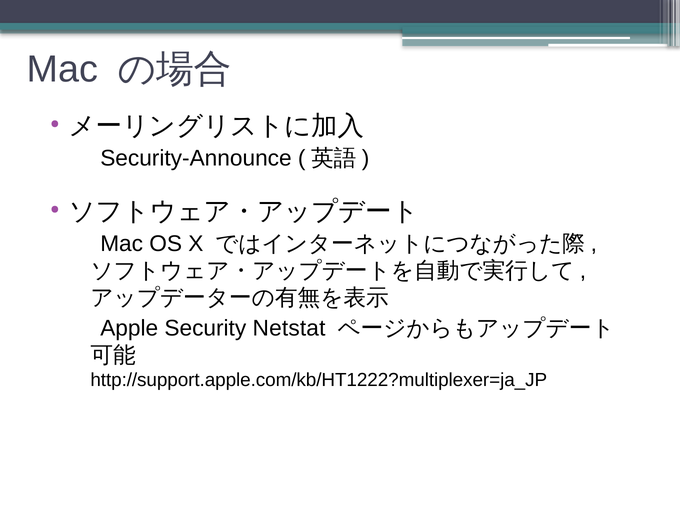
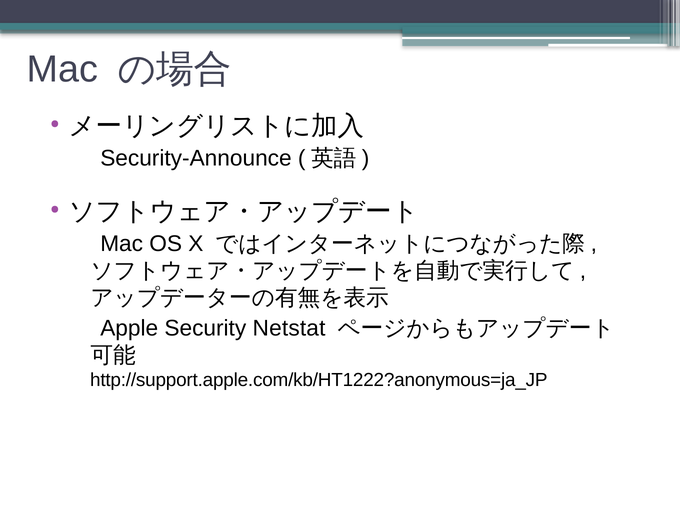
http://support.apple.com/kb/HT1222?multiplexer=ja_JP: http://support.apple.com/kb/HT1222?multiplexer=ja_JP -> http://support.apple.com/kb/HT1222?anonymous=ja_JP
